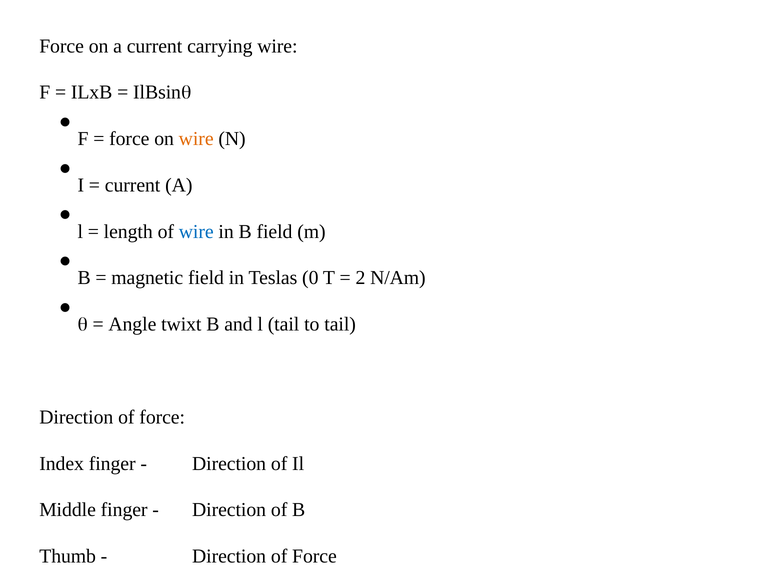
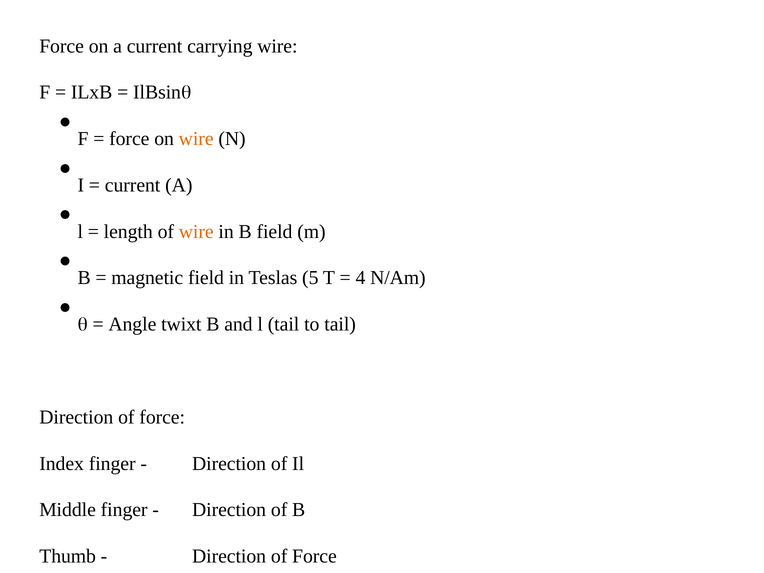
wire at (196, 232) colour: blue -> orange
0: 0 -> 5
2: 2 -> 4
